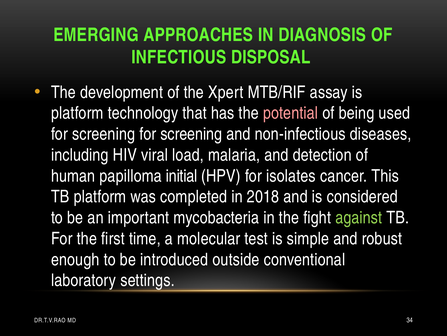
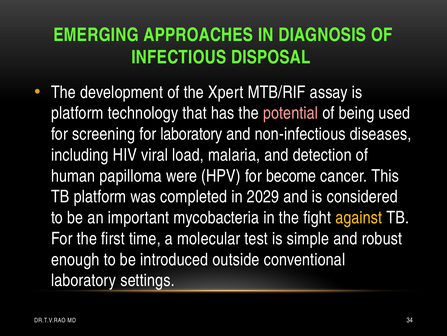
screening for screening: screening -> laboratory
initial: initial -> were
isolates: isolates -> become
2018: 2018 -> 2029
against colour: light green -> yellow
